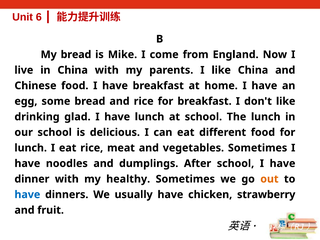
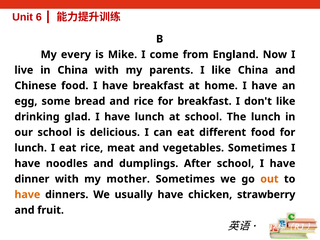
My bread: bread -> every
healthy: healthy -> mother
have at (27, 195) colour: blue -> orange
